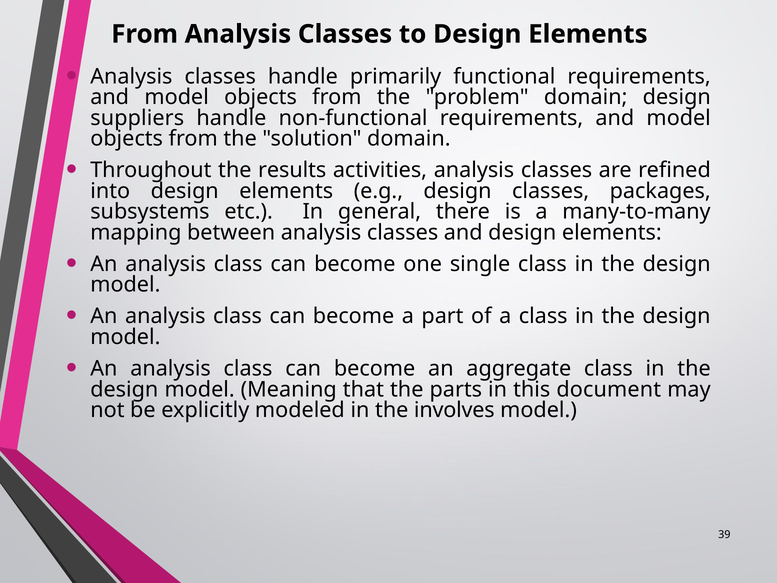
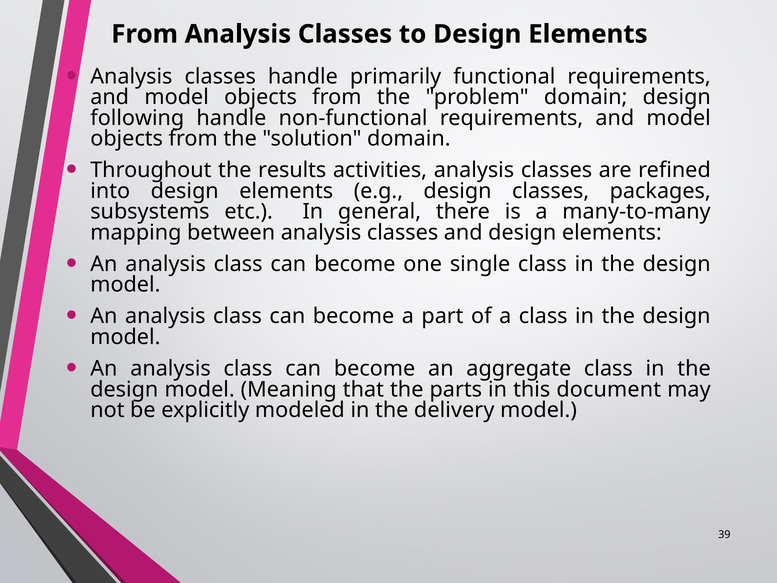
suppliers: suppliers -> following
involves: involves -> delivery
